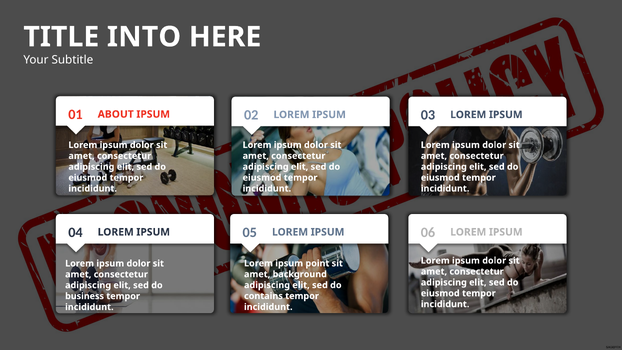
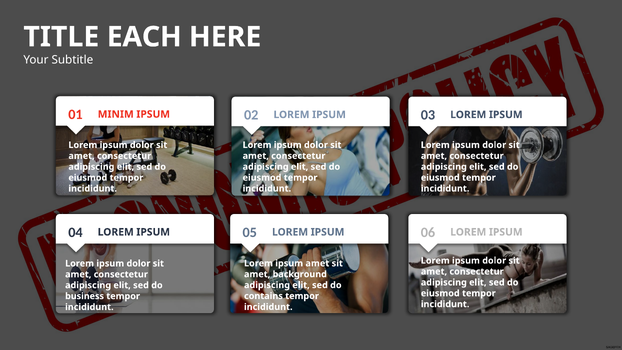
INTO: INTO -> EACH
ABOUT: ABOUT -> MINIM
ipsum point: point -> amet
